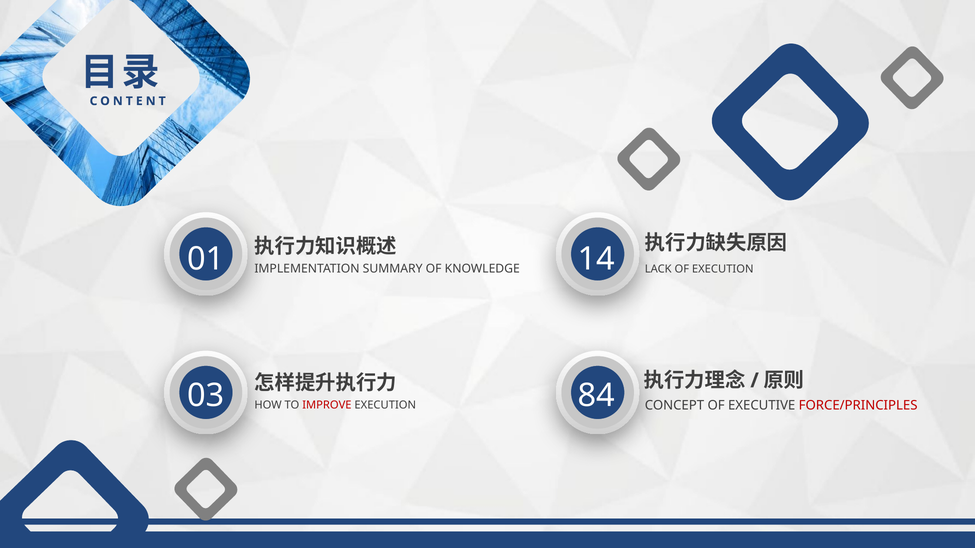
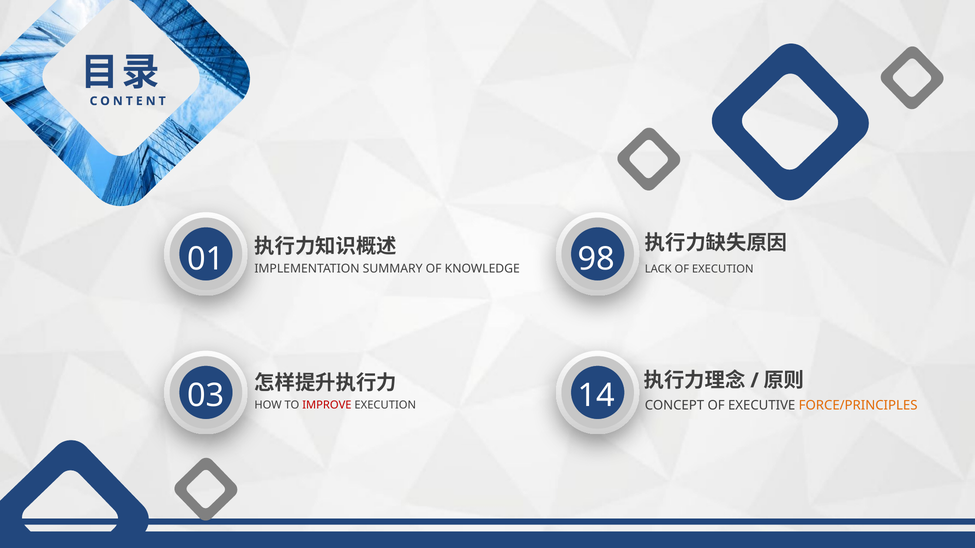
14: 14 -> 98
FORCE/PRINCIPLES colour: red -> orange
84: 84 -> 14
